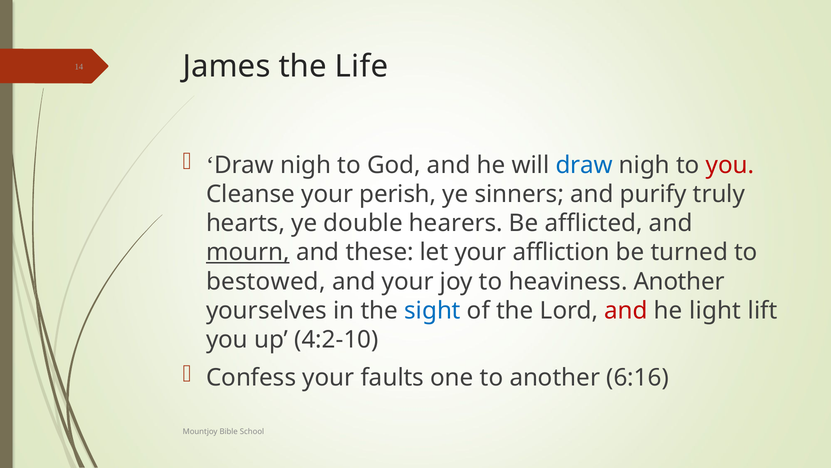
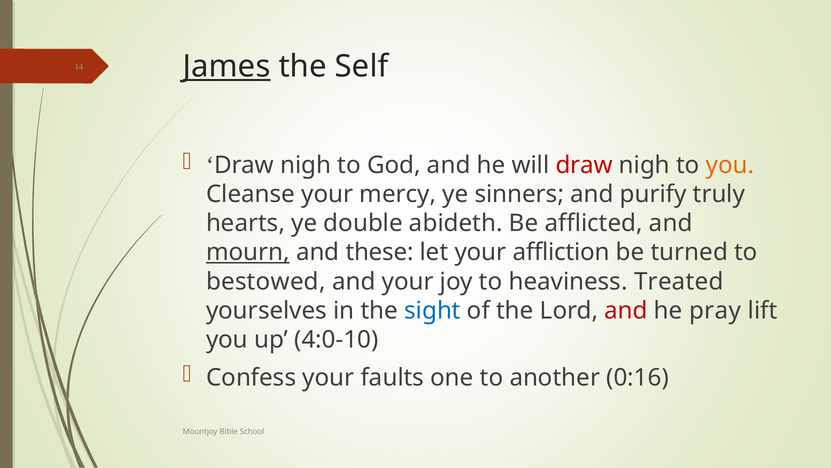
James underline: none -> present
Life: Life -> Self
draw at (584, 165) colour: blue -> red
you at (730, 165) colour: red -> orange
perish: perish -> mercy
hearers: hearers -> abideth
heaviness Another: Another -> Treated
light: light -> pray
4:2-10: 4:2-10 -> 4:0-10
6:16: 6:16 -> 0:16
